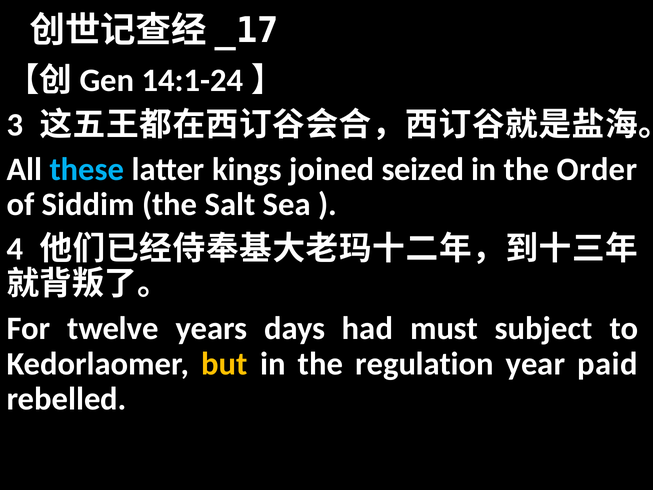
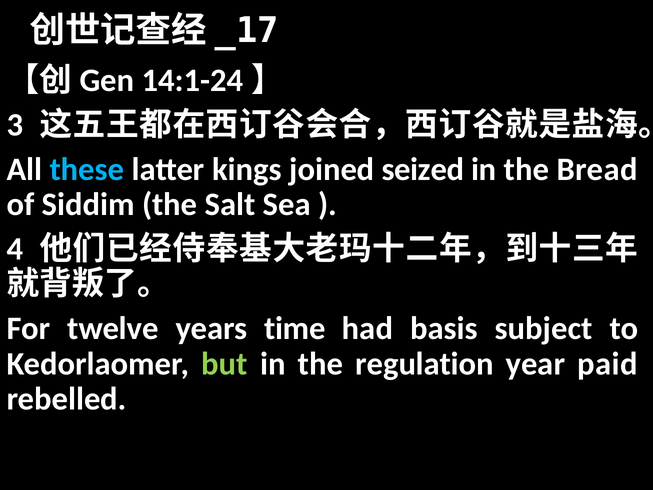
Order: Order -> Bread
days: days -> time
must: must -> basis
but colour: yellow -> light green
